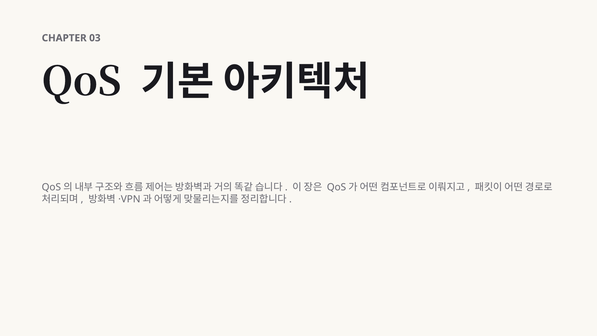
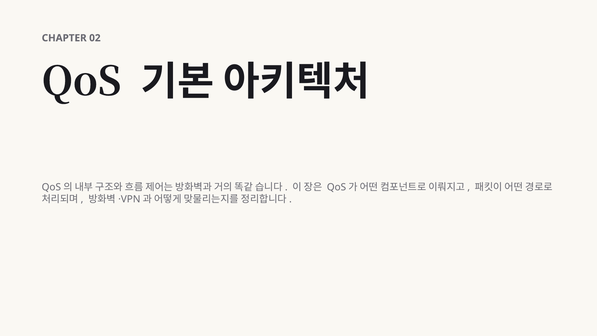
03: 03 -> 02
